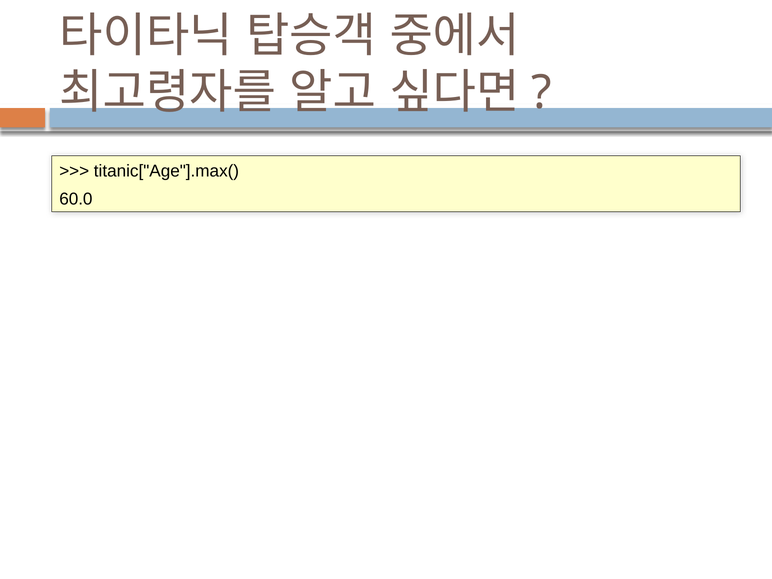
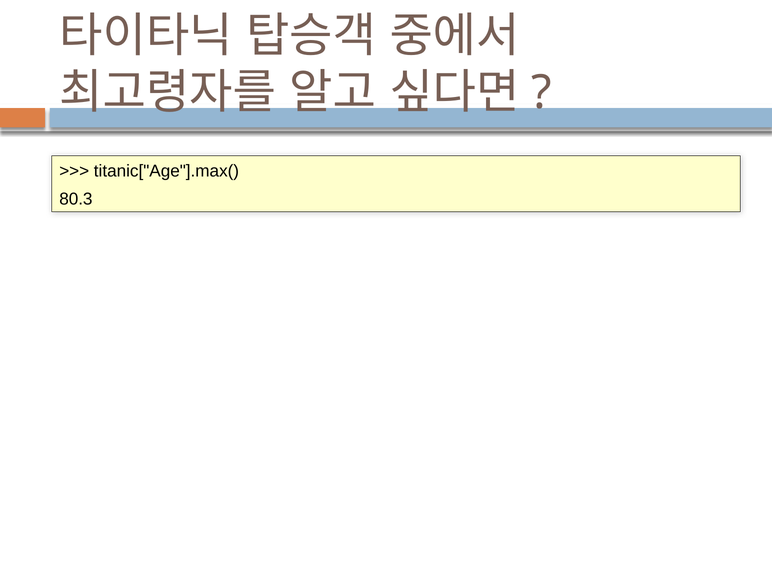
60.0: 60.0 -> 80.3
